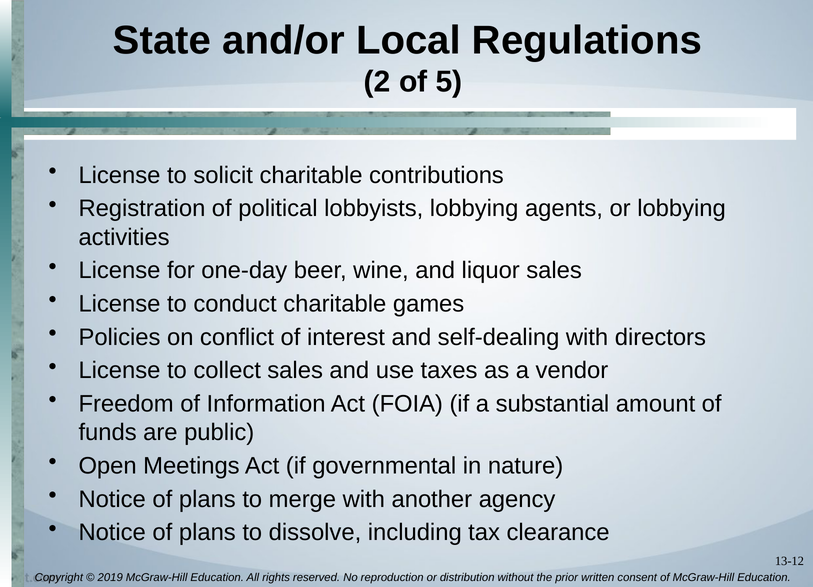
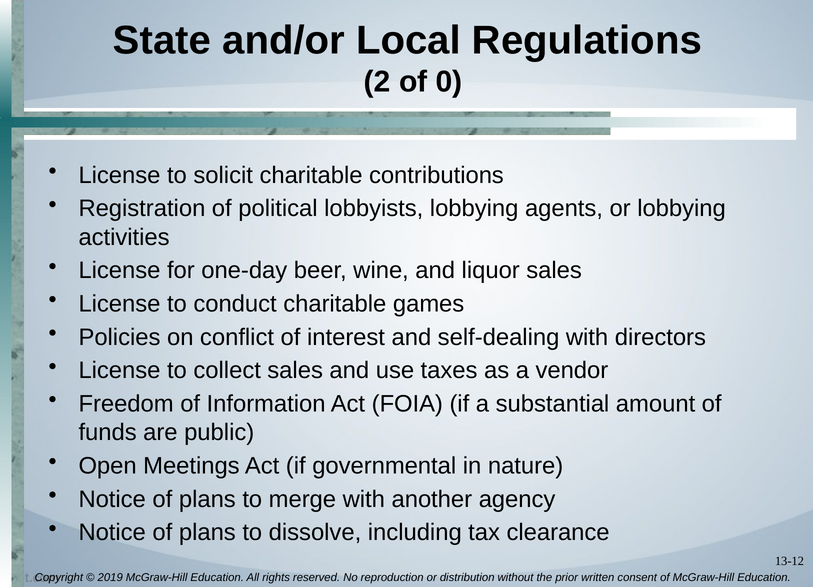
5: 5 -> 0
